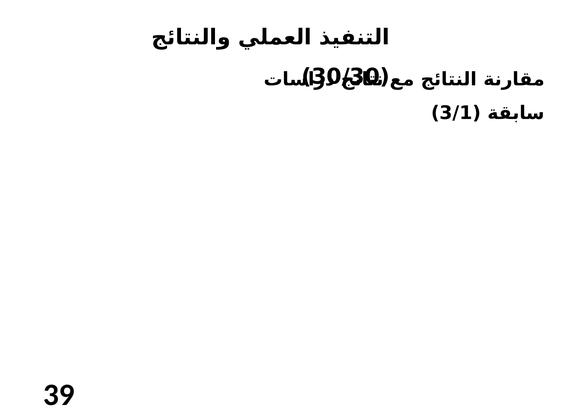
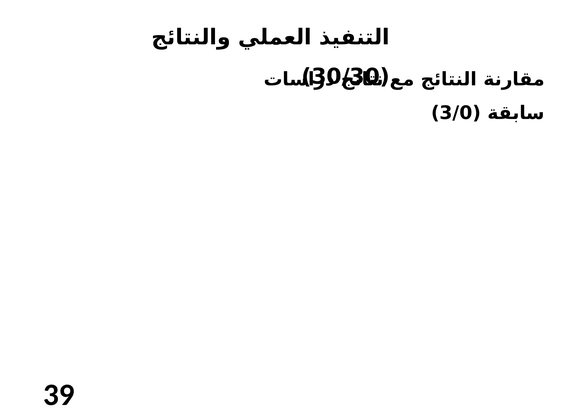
3/1: 3/1 -> 3/0
